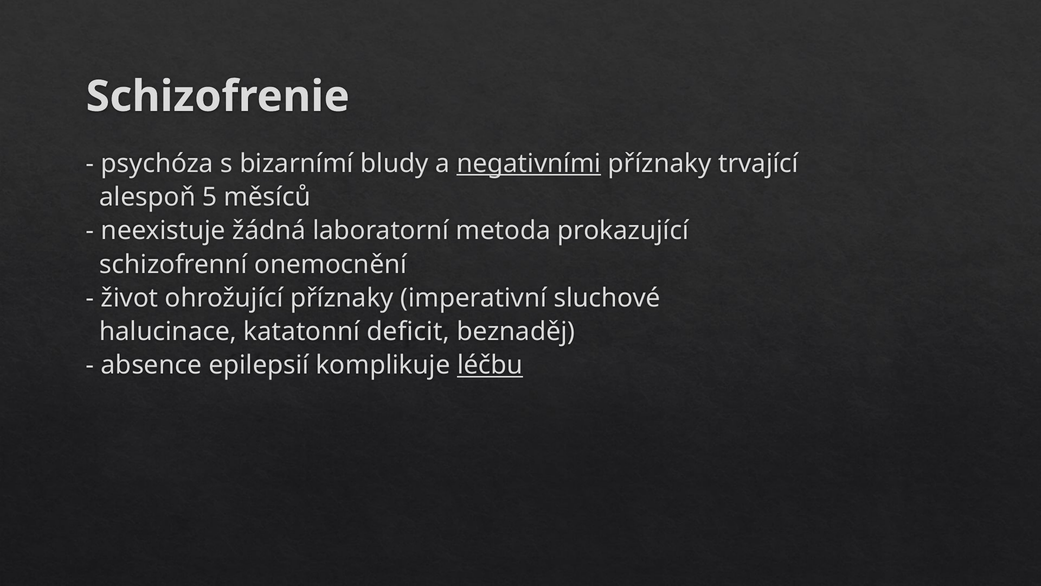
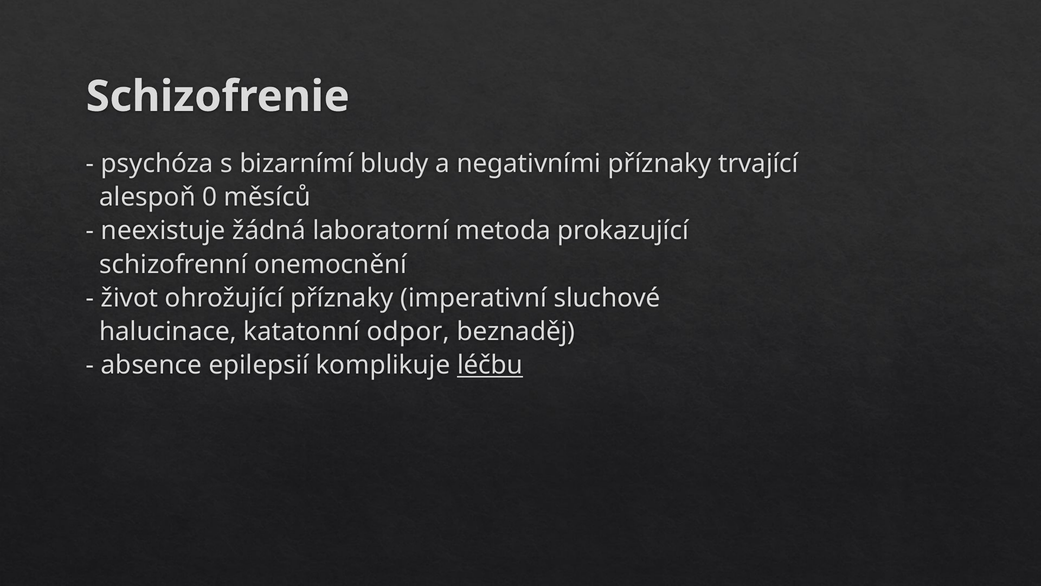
negativními underline: present -> none
5: 5 -> 0
deficit: deficit -> odpor
